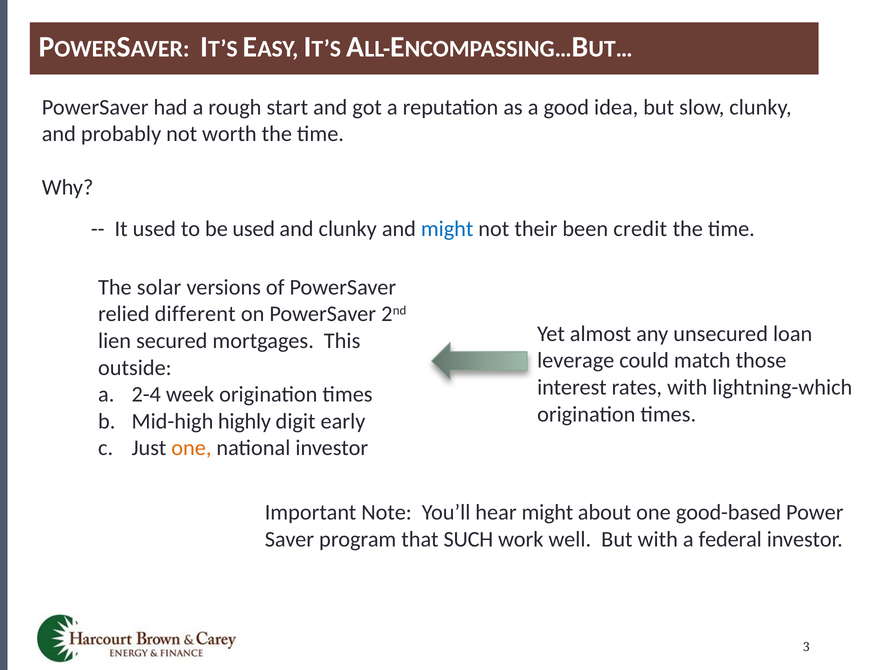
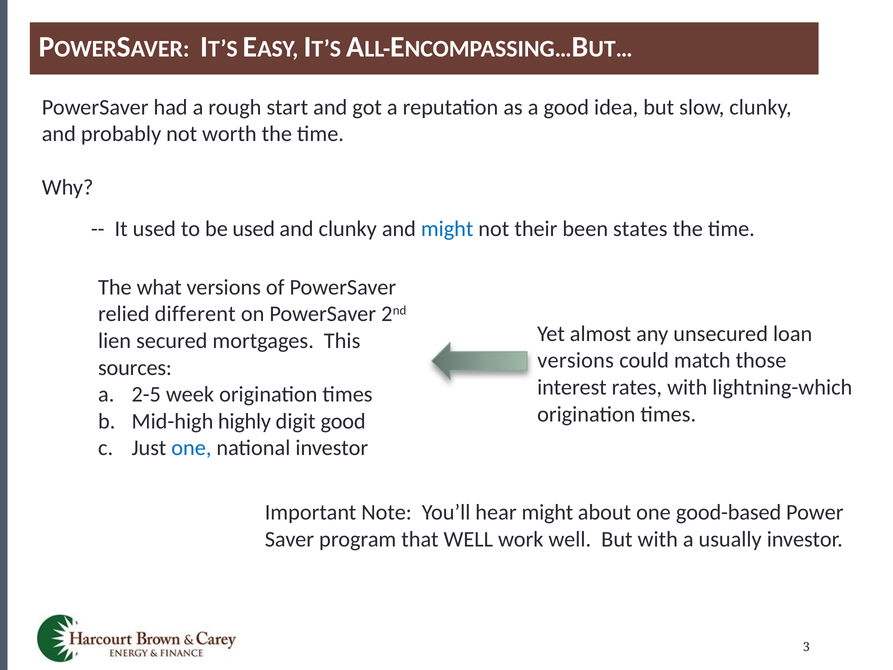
credit: credit -> states
solar: solar -> what
leverage at (576, 360): leverage -> versions
outside: outside -> sources
2-4: 2-4 -> 2-5
digit early: early -> good
one at (191, 448) colour: orange -> blue
that SUCH: SUCH -> WELL
federal: federal -> usually
